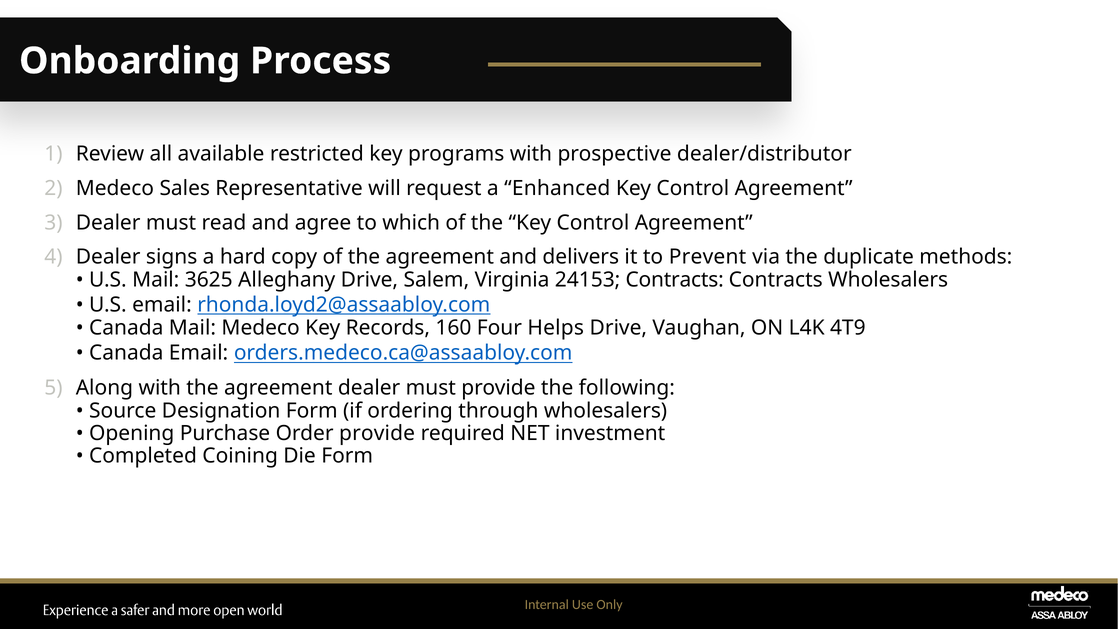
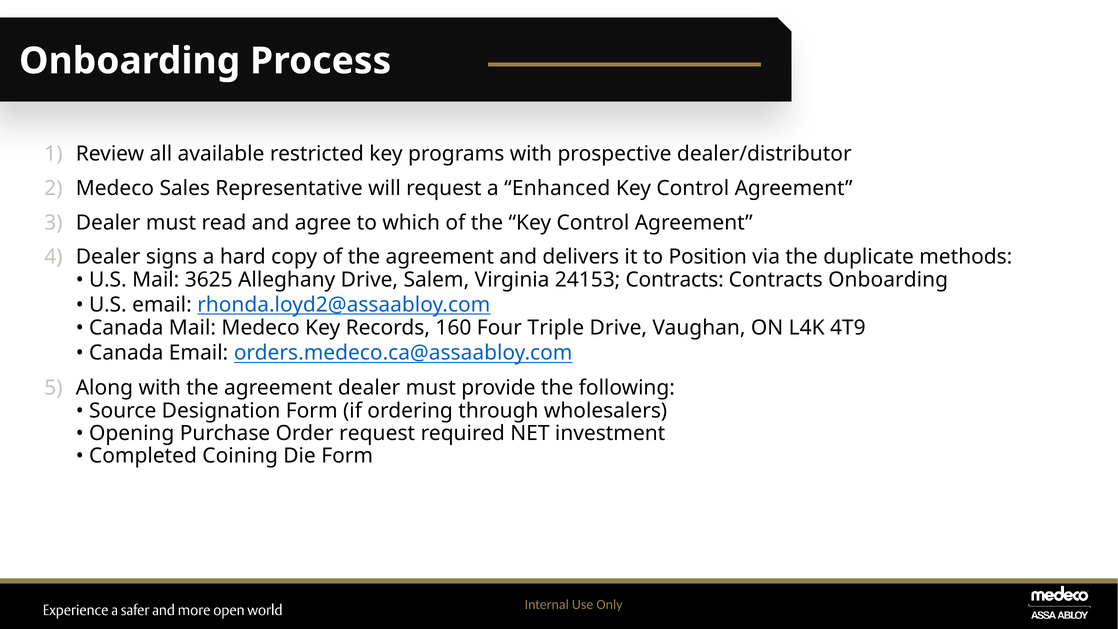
Prevent: Prevent -> Position
Contracts Wholesalers: Wholesalers -> Onboarding
Helps: Helps -> Triple
Order provide: provide -> request
